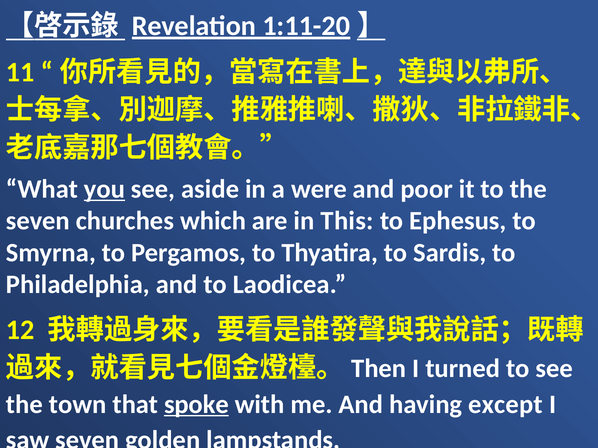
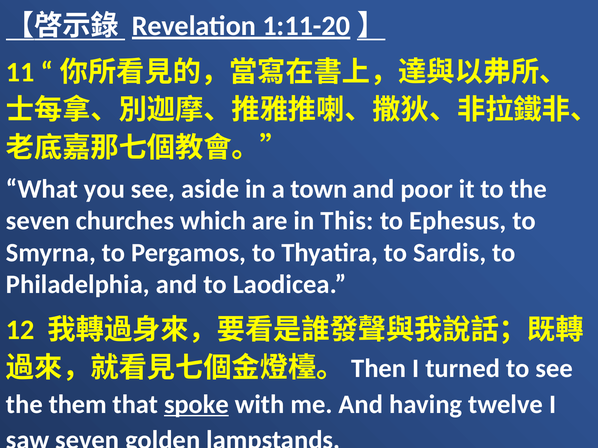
you underline: present -> none
were: were -> town
town: town -> them
except: except -> twelve
